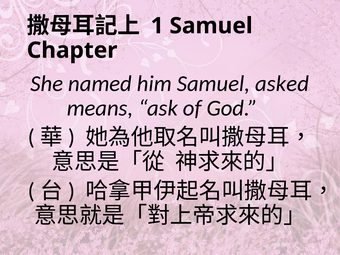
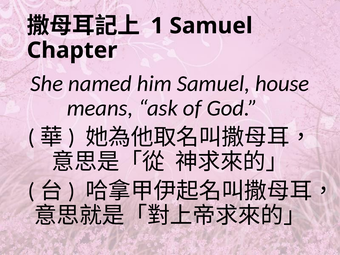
asked: asked -> house
